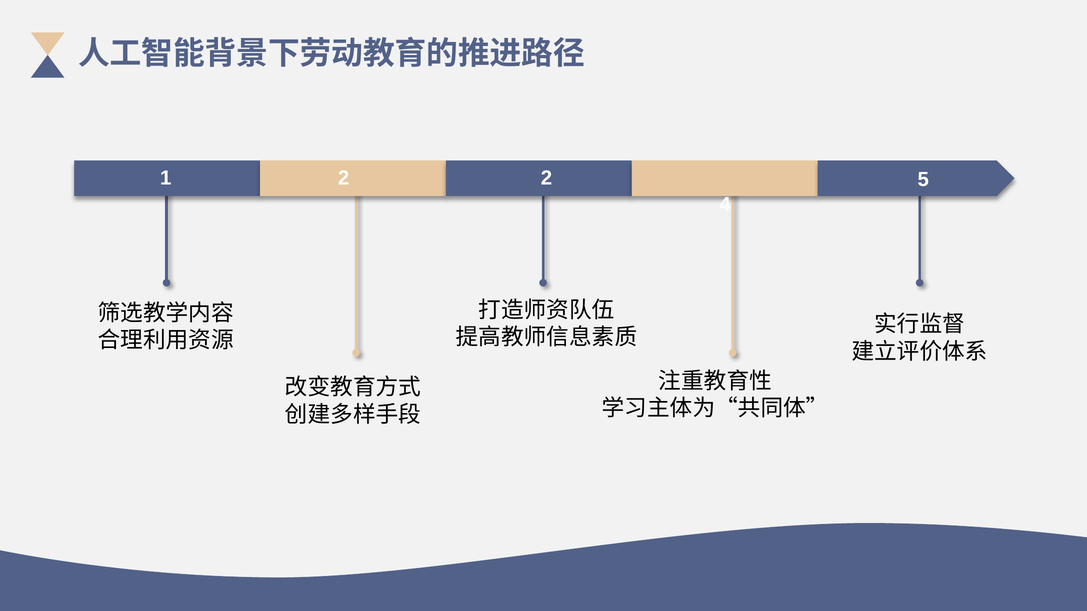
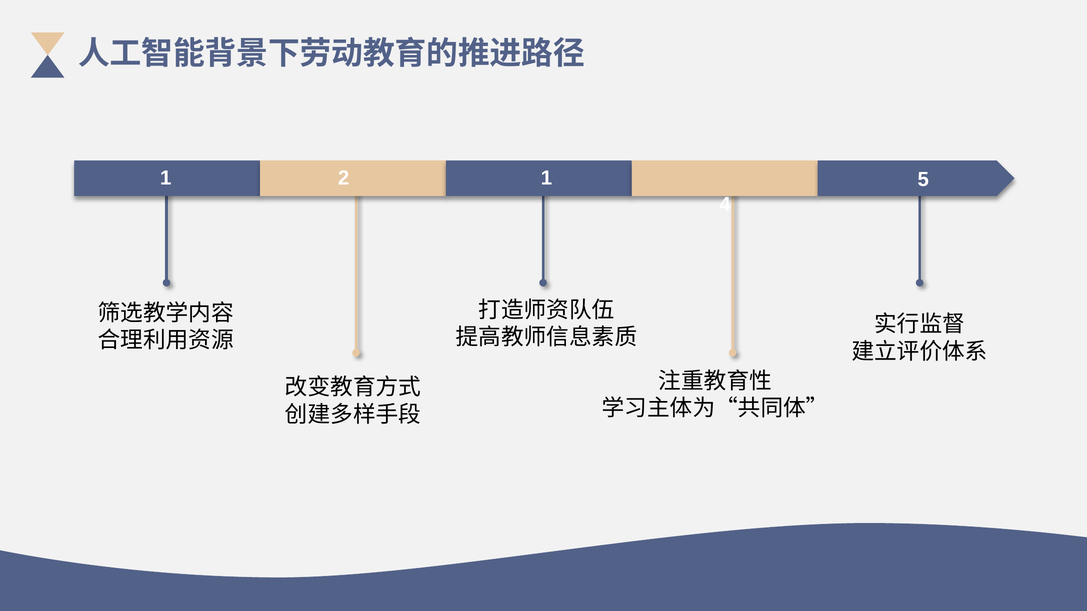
2 2: 2 -> 1
